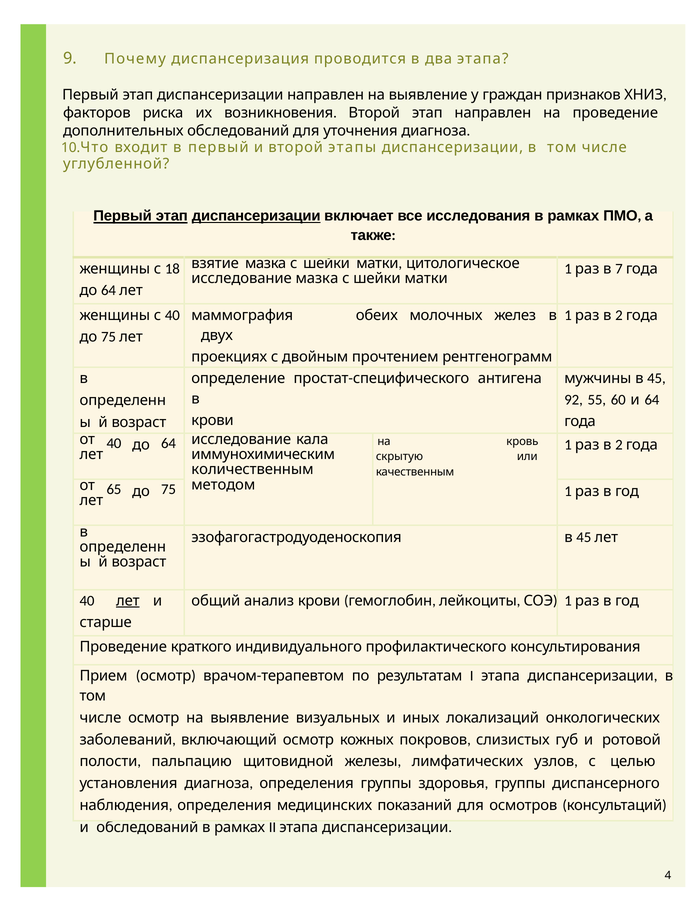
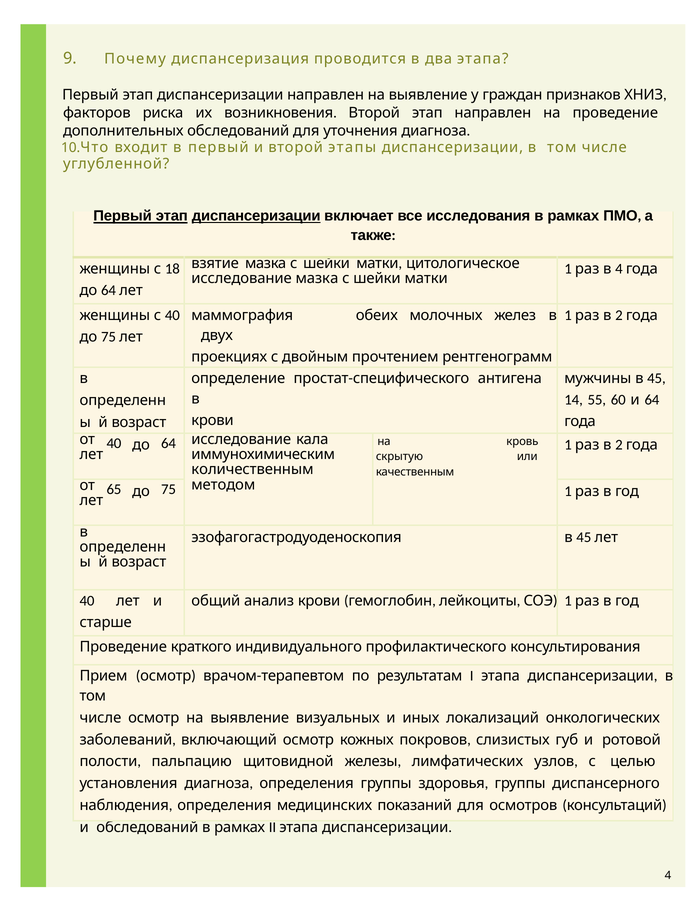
в 7: 7 -> 4
92: 92 -> 14
лет at (128, 601) underline: present -> none
